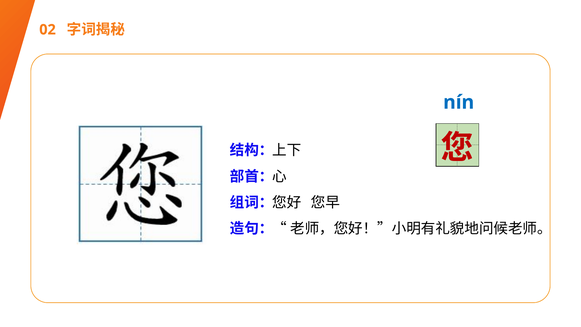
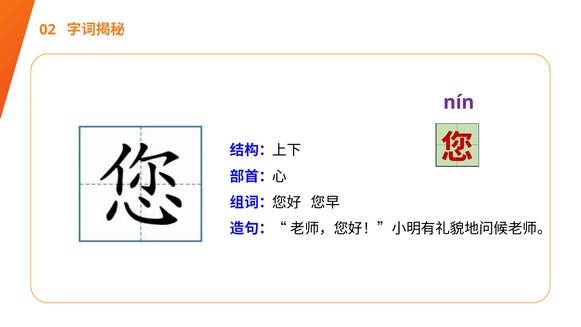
nín colour: blue -> purple
